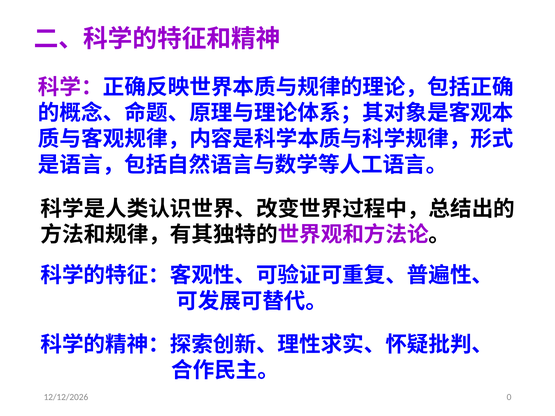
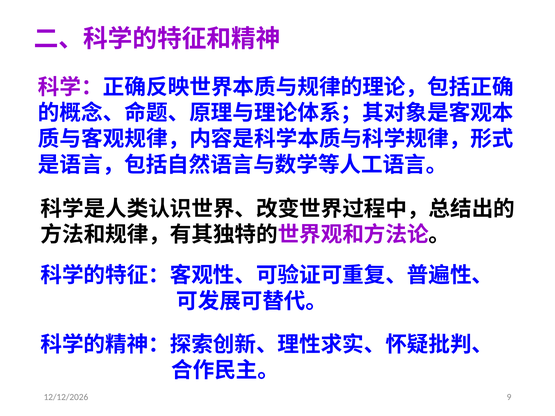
0: 0 -> 9
